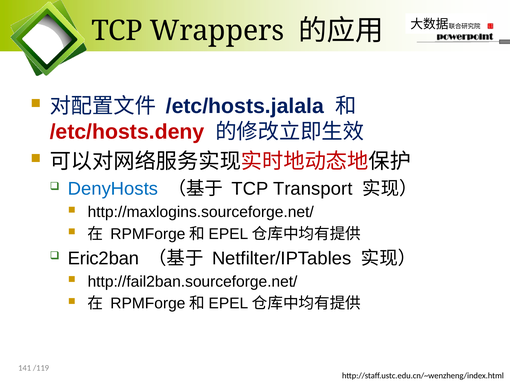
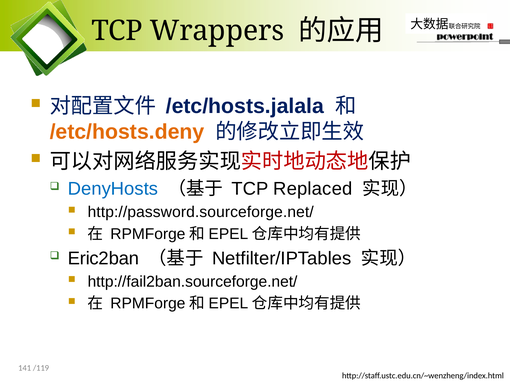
/etc/hosts.deny colour: red -> orange
Transport: Transport -> Replaced
http://maxlogins.sourceforge.net/: http://maxlogins.sourceforge.net/ -> http://password.sourceforge.net/
